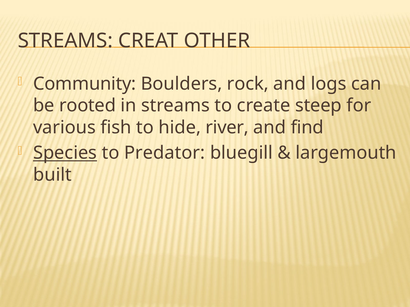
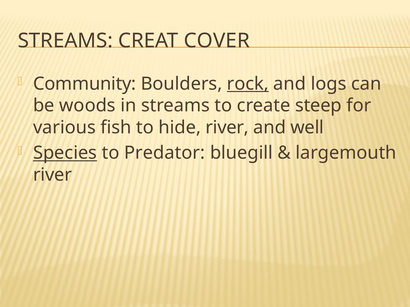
OTHER: OTHER -> COVER
rock underline: none -> present
rooted: rooted -> woods
find: find -> well
built at (52, 175): built -> river
